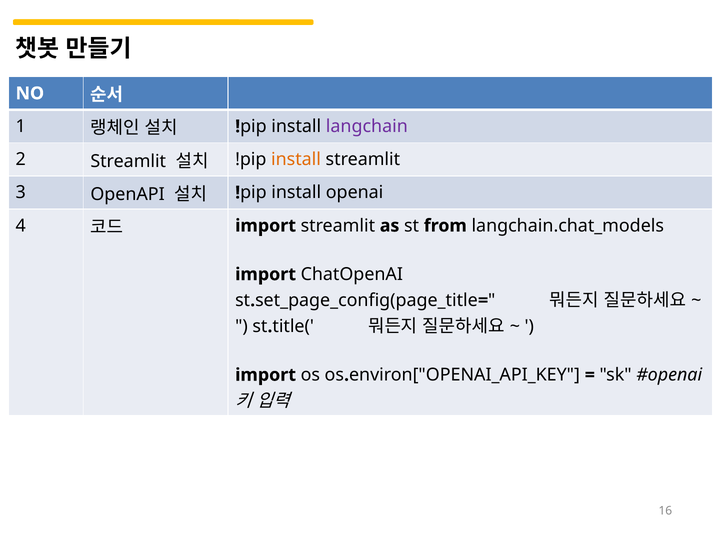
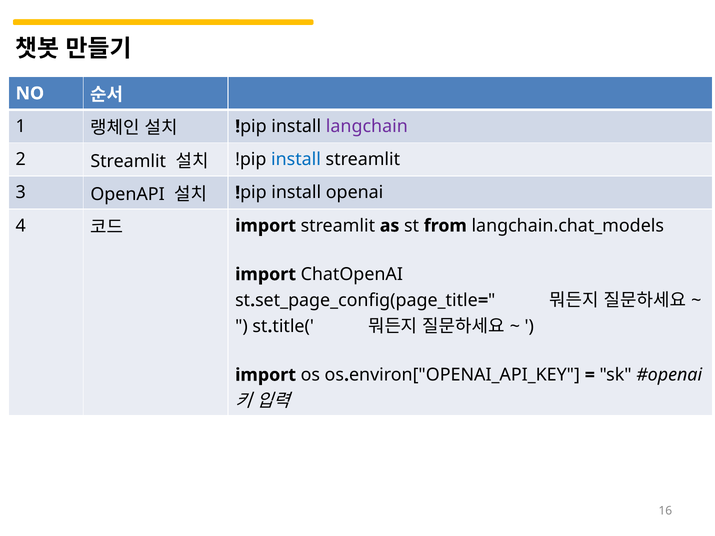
install at (296, 160) colour: orange -> blue
